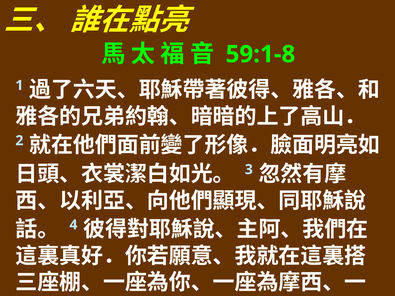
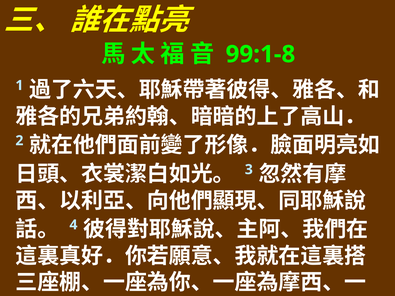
59:1-8: 59:1-8 -> 99:1-8
